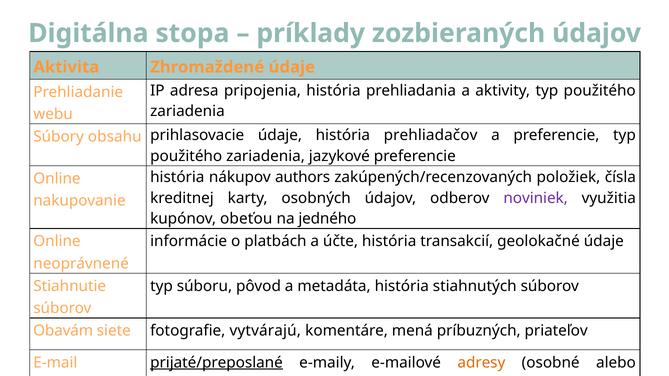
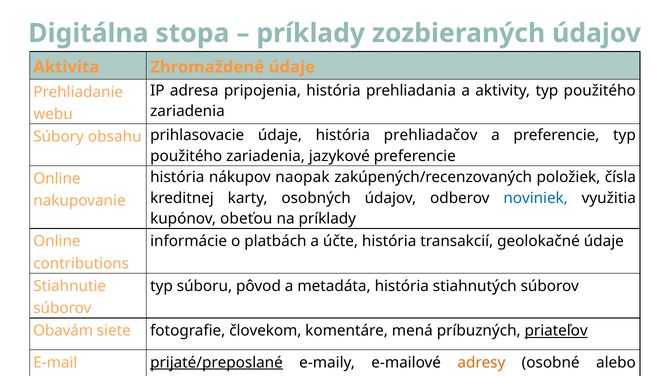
authors: authors -> naopak
noviniek colour: purple -> blue
na jedného: jedného -> príklady
neoprávnené: neoprávnené -> contributions
vytvárajú: vytvárajú -> človekom
priateľov underline: none -> present
